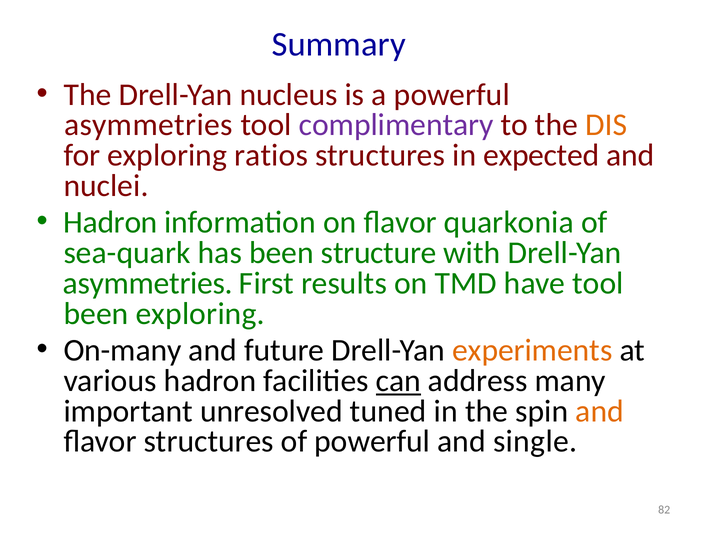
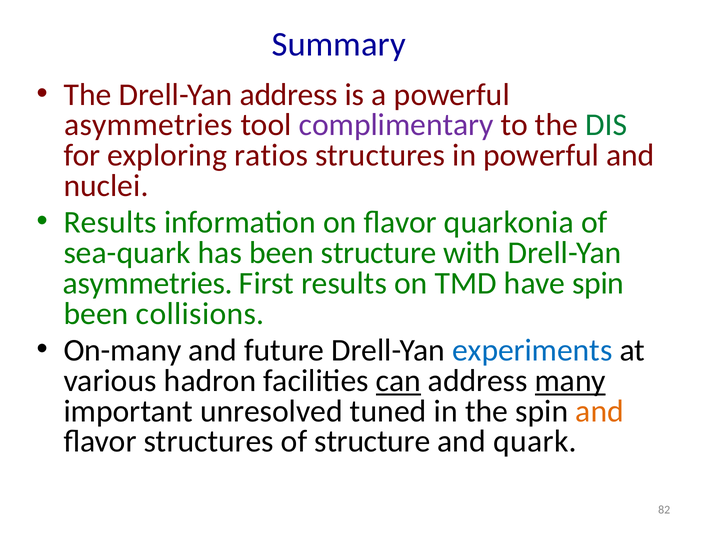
Drell-Yan nucleus: nucleus -> address
DIS colour: orange -> green
in expected: expected -> powerful
Hadron at (110, 223): Hadron -> Results
have tool: tool -> spin
been exploring: exploring -> collisions
experiments colour: orange -> blue
many underline: none -> present
of powerful: powerful -> structure
single: single -> quark
